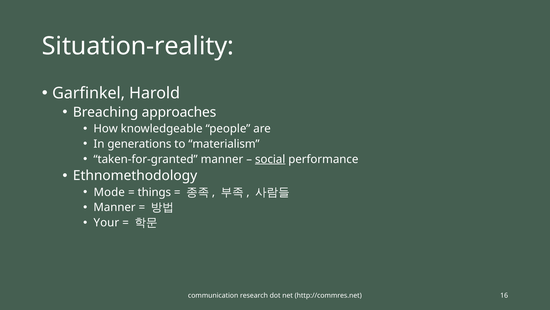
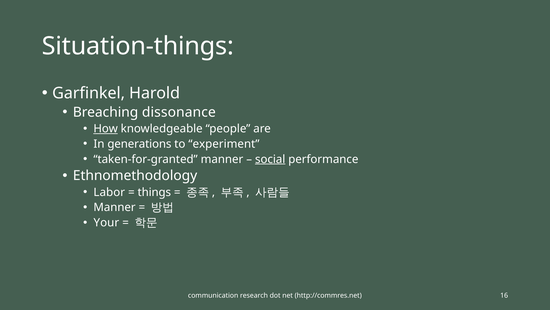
Situation-reality: Situation-reality -> Situation-things
approaches: approaches -> dissonance
How underline: none -> present
materialism: materialism -> experiment
Mode: Mode -> Labor
